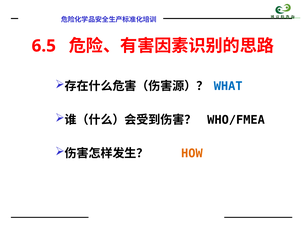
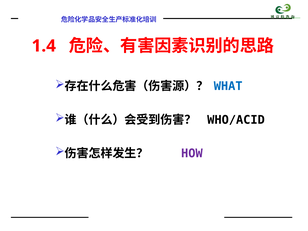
6.5: 6.5 -> 1.4
WHO/FMEA: WHO/FMEA -> WHO/ACID
HOW colour: orange -> purple
